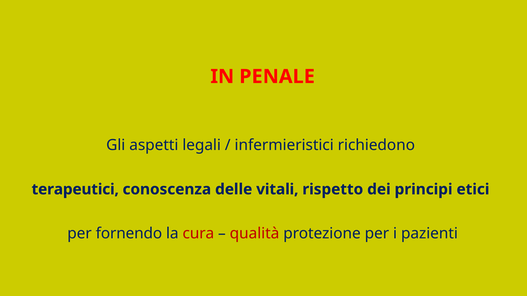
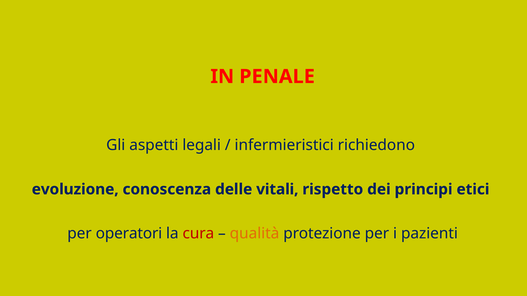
terapeutici: terapeutici -> evoluzione
fornendo: fornendo -> operatori
qualità colour: red -> orange
